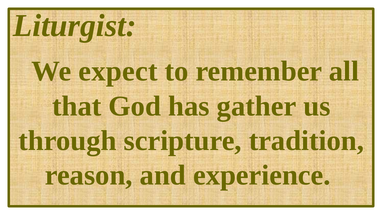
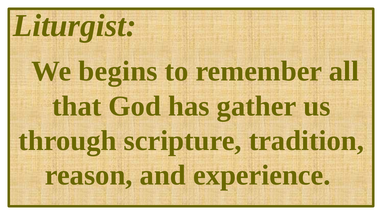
expect: expect -> begins
